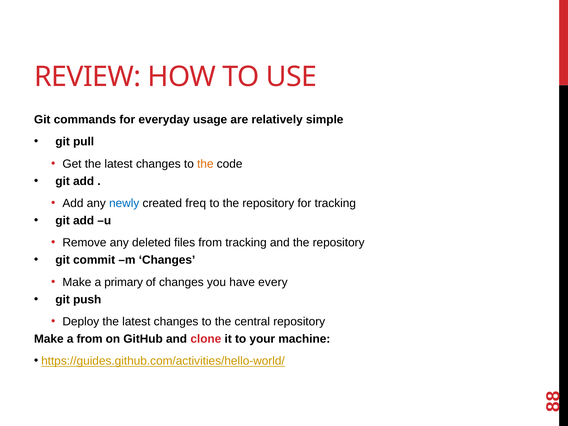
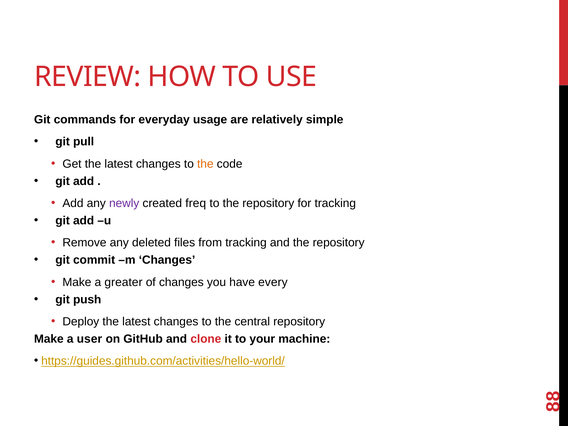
newly colour: blue -> purple
primary: primary -> greater
a from: from -> user
